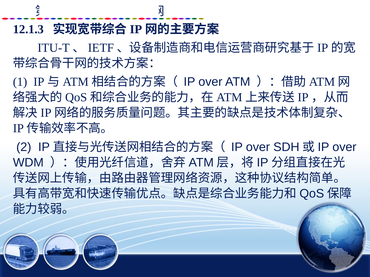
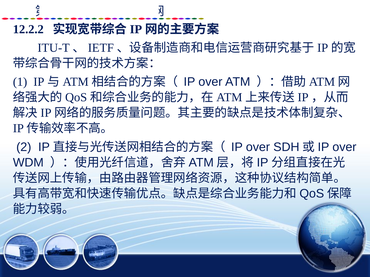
12.1.3: 12.1.3 -> 12.2.2
